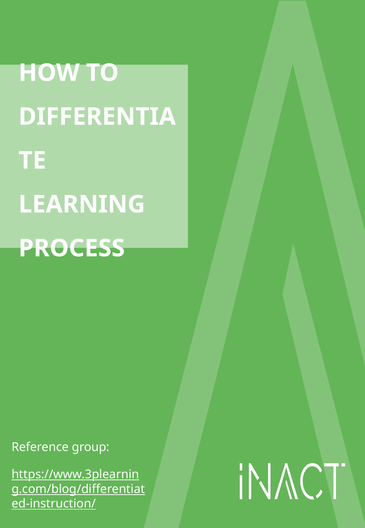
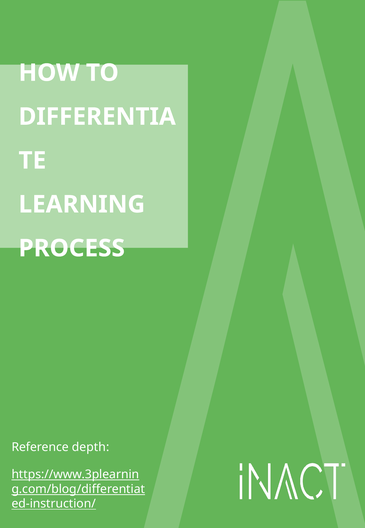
group: group -> depth
